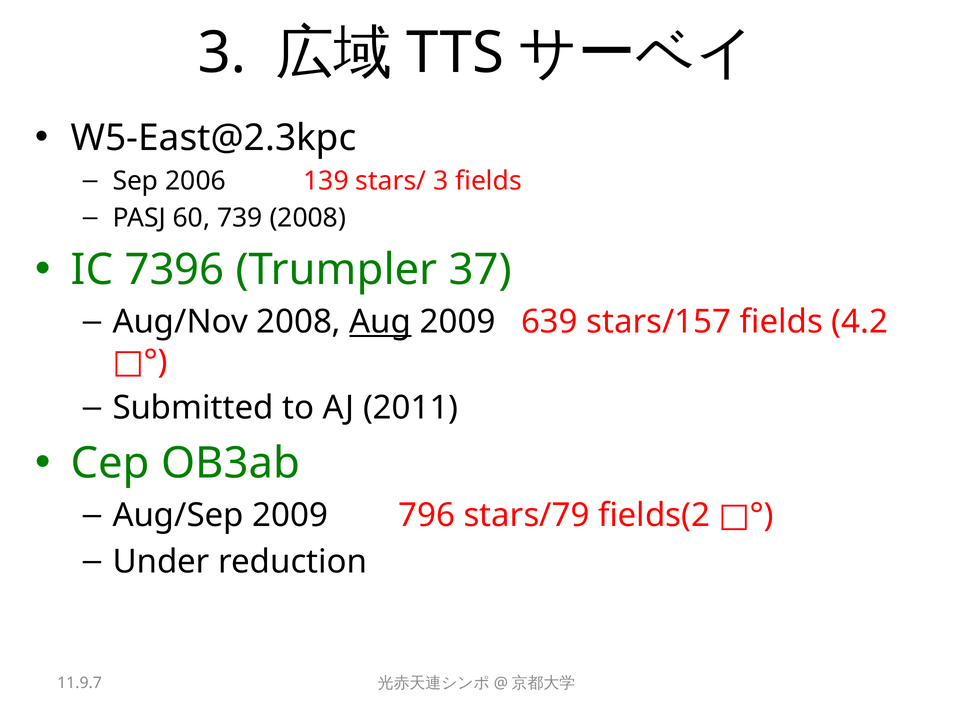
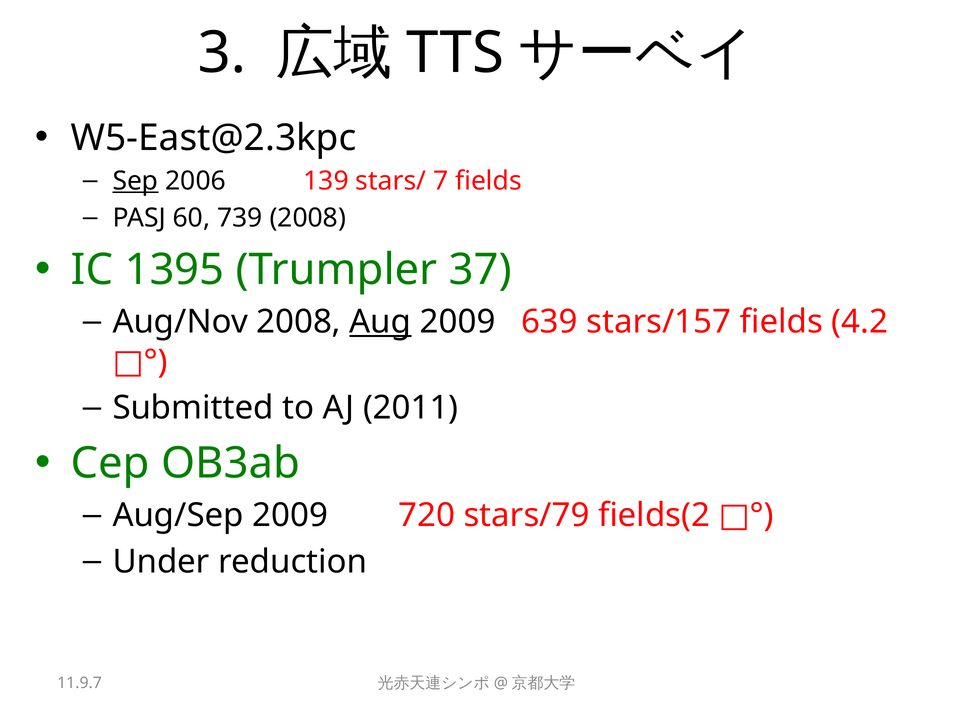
Sep underline: none -> present
stars/ 3: 3 -> 7
7396: 7396 -> 1395
796: 796 -> 720
